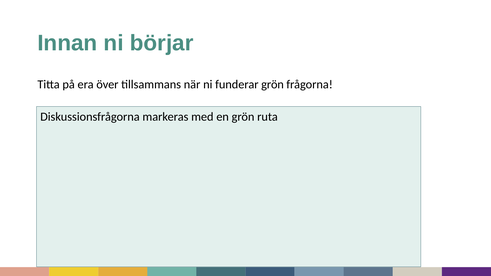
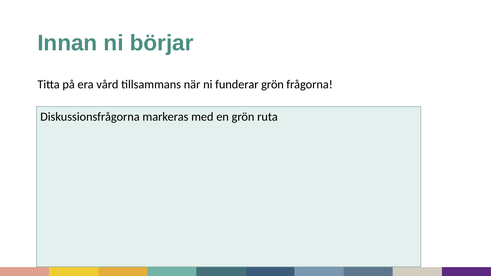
över: över -> vård
